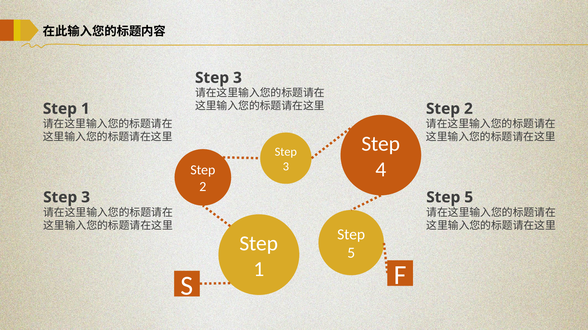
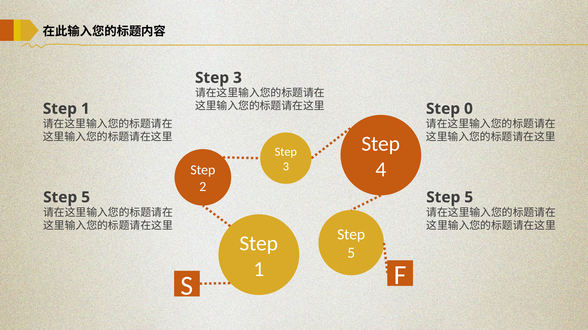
2 at (468, 109): 2 -> 0
3 at (86, 198): 3 -> 5
